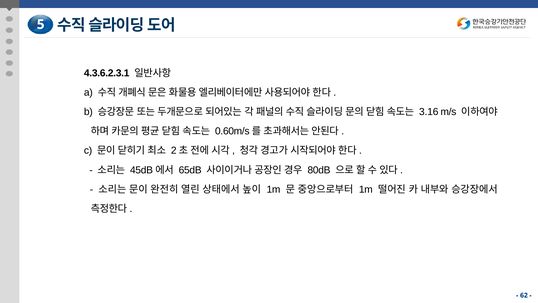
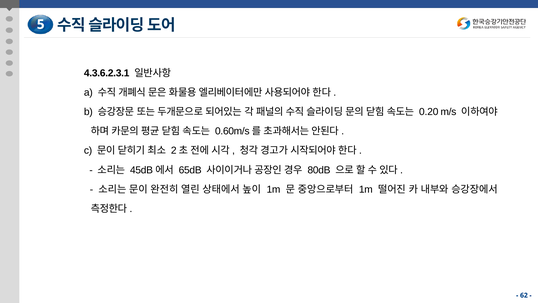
3.16: 3.16 -> 0.20
